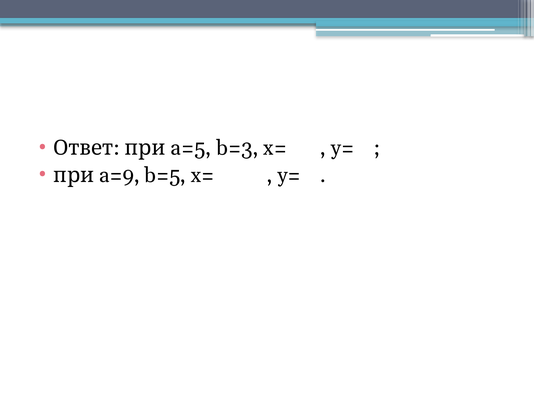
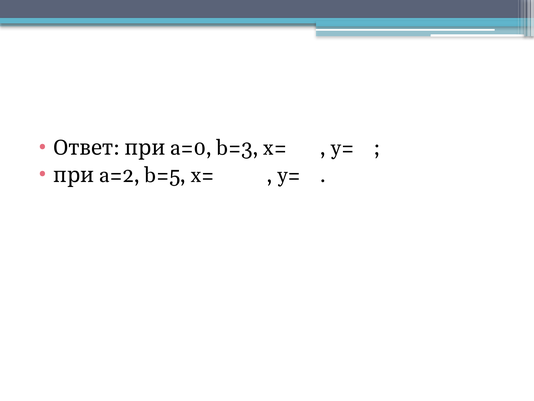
a=5: a=5 -> a=0
a=9: a=9 -> a=2
